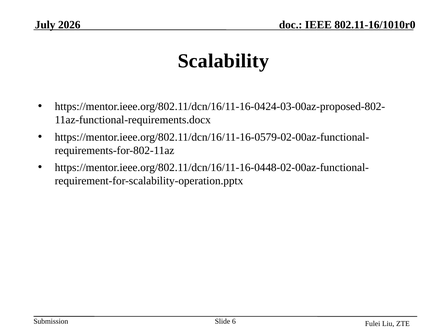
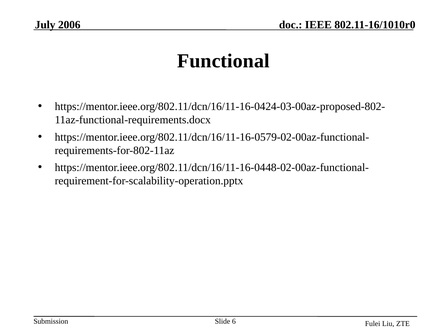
2026: 2026 -> 2006
Scalability: Scalability -> Functional
